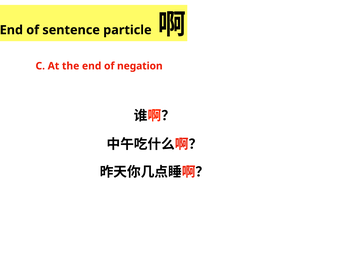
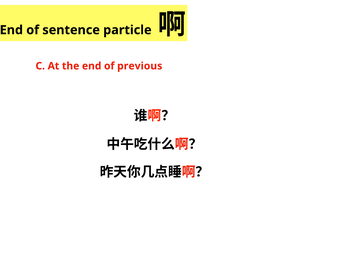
negation: negation -> previous
